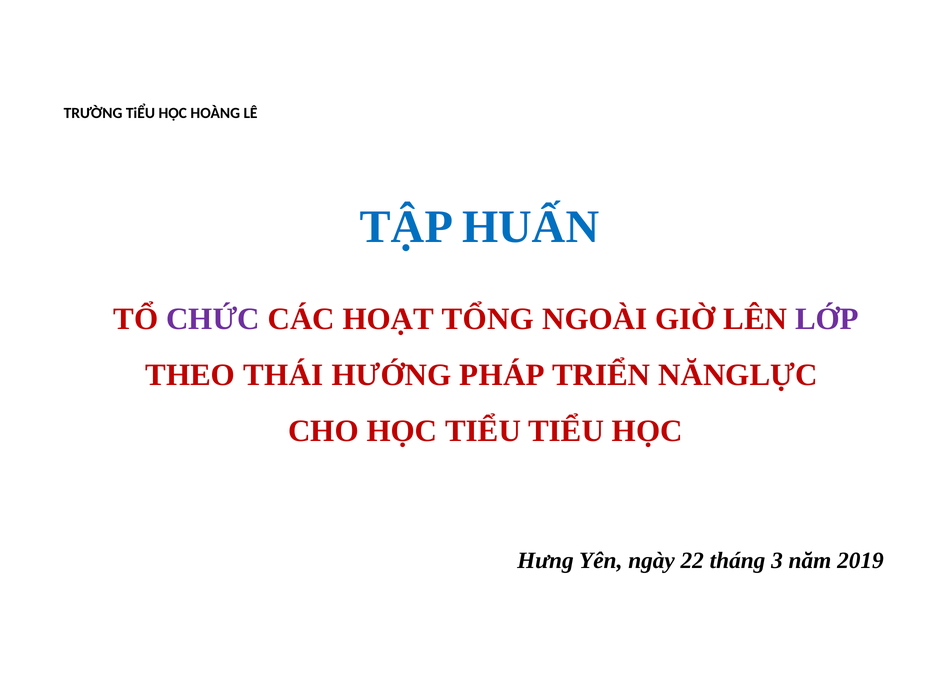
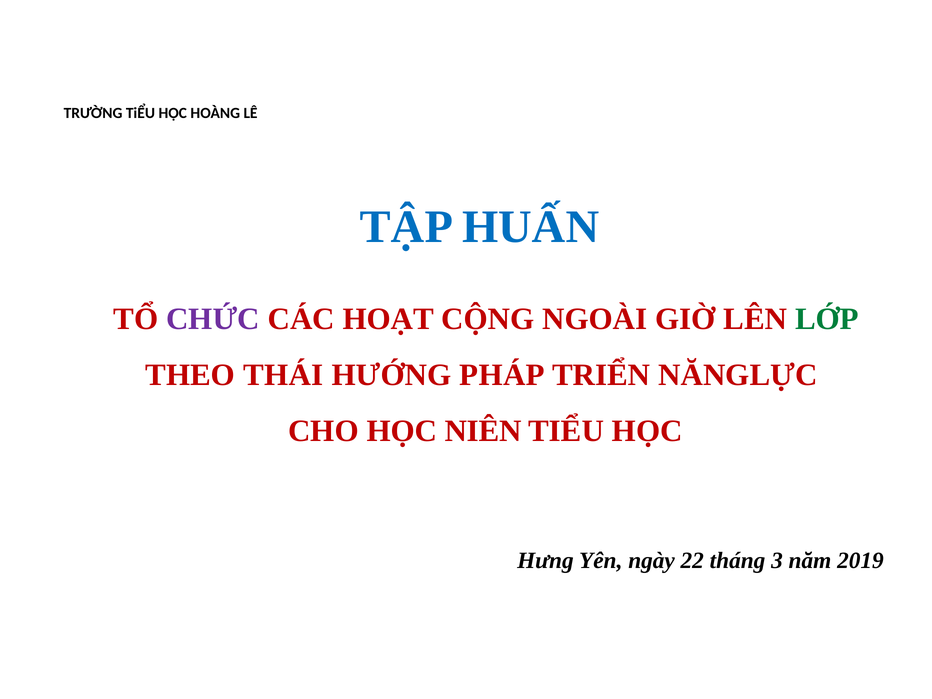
TỔNG: TỔNG -> CỘNG
LỚP colour: purple -> green
HỌC TIỂU: TIỂU -> NIÊN
